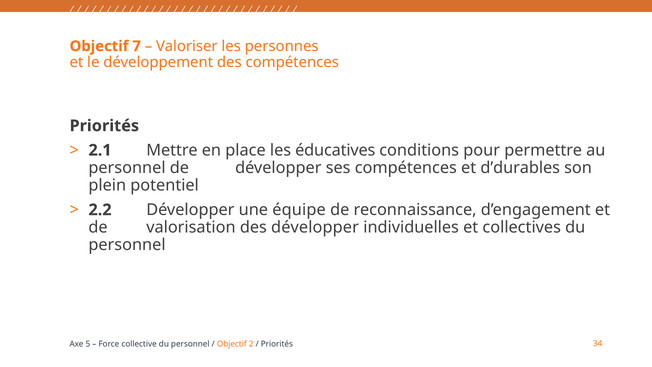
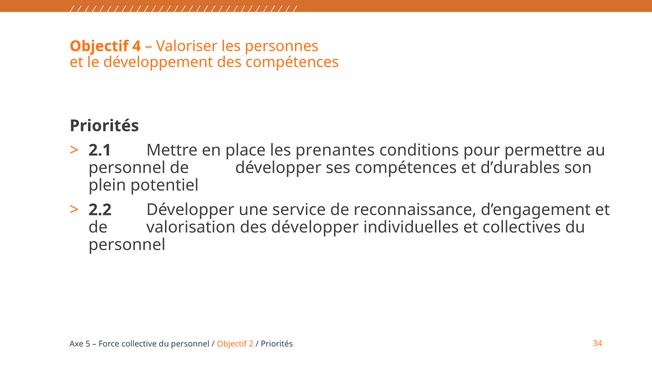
7: 7 -> 4
éducatives: éducatives -> prenantes
équipe: équipe -> service
